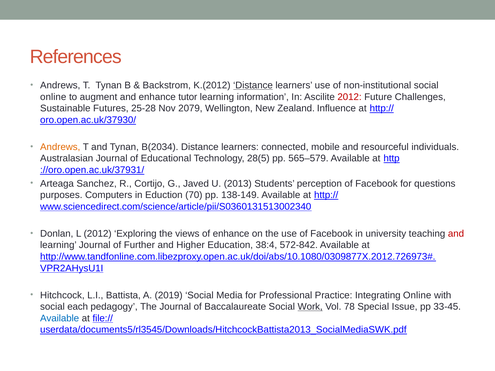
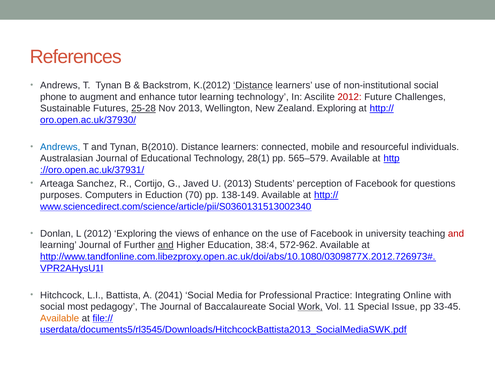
online at (53, 97): online -> phone
learning information: information -> technology
25-28 underline: none -> present
Nov 2079: 2079 -> 2013
Zealand Influence: Influence -> Exploring
Andrews at (60, 147) colour: orange -> blue
B(2034: B(2034 -> B(2010
28(5: 28(5 -> 28(1
and at (166, 245) underline: none -> present
572-842: 572-842 -> 572-962
2019: 2019 -> 2041
each: each -> most
78: 78 -> 11
Available at (60, 318) colour: blue -> orange
